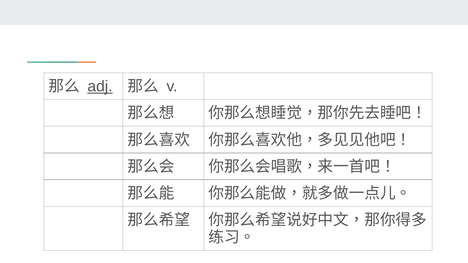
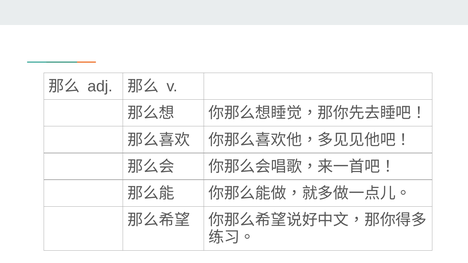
adj underline: present -> none
